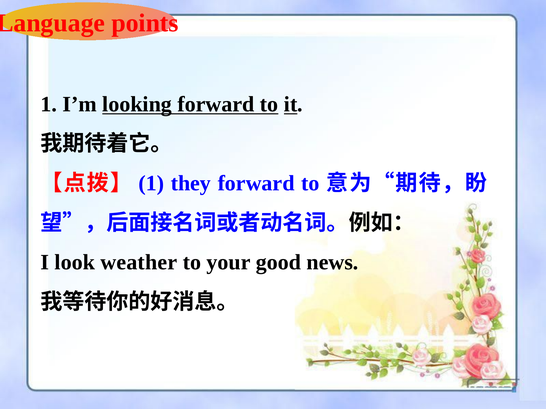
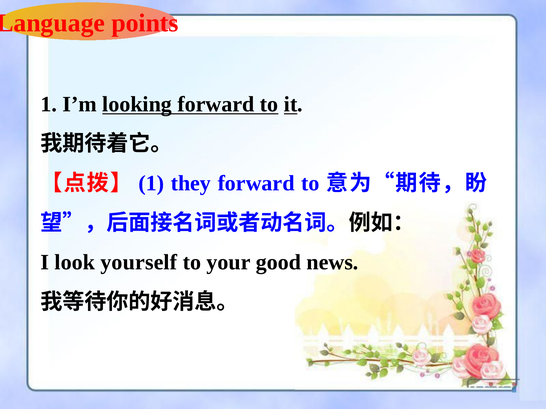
weather: weather -> yourself
